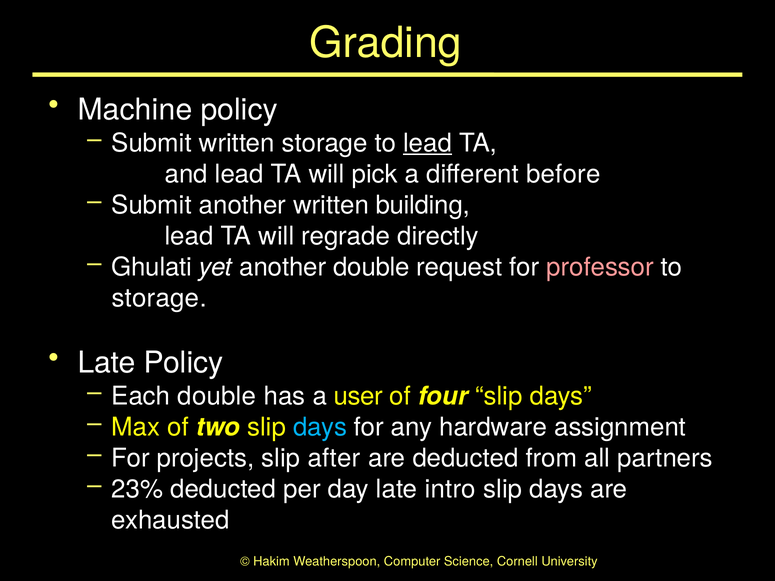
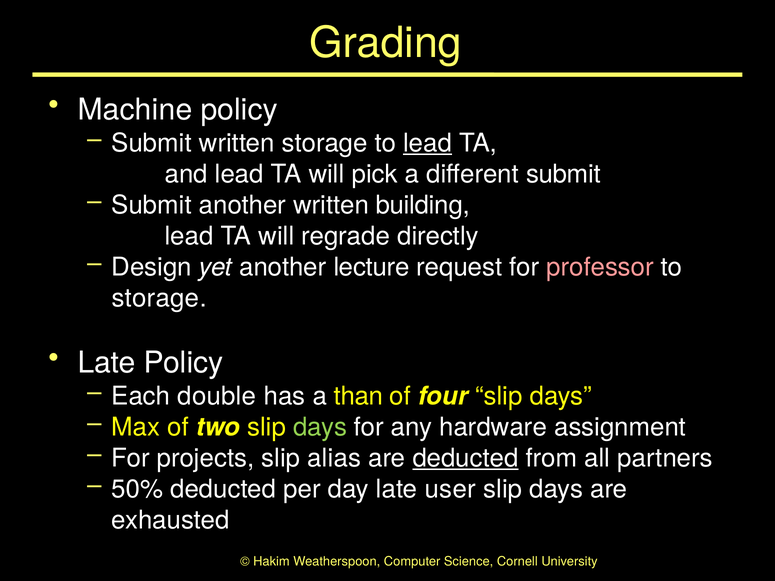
different before: before -> submit
Ghulati: Ghulati -> Design
another double: double -> lecture
user: user -> than
days at (320, 427) colour: light blue -> light green
after: after -> alias
deducted at (465, 458) underline: none -> present
23%: 23% -> 50%
intro: intro -> user
